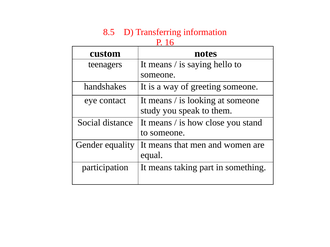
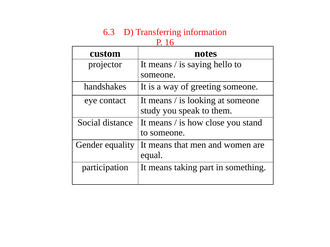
8.5: 8.5 -> 6.3
teenagers: teenagers -> projector
